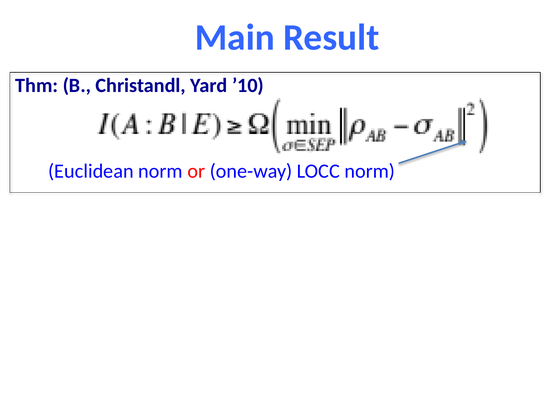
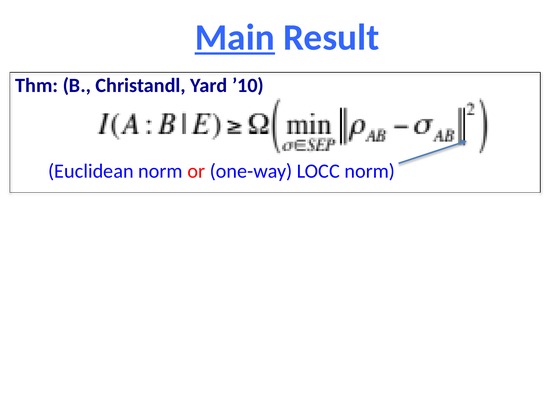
Main underline: none -> present
